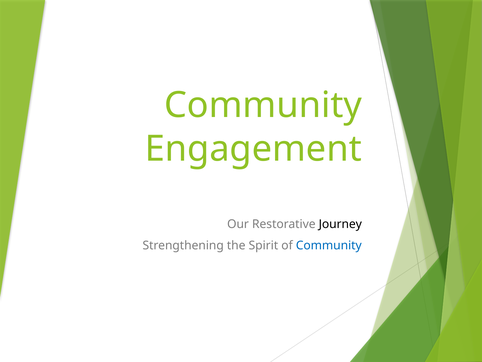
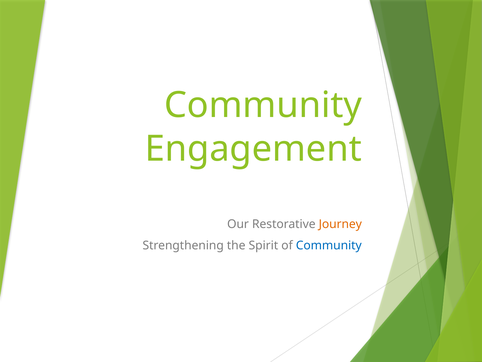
Journey colour: black -> orange
